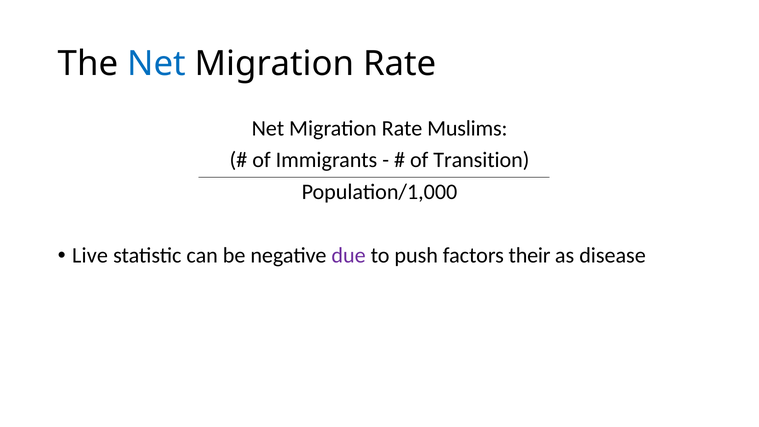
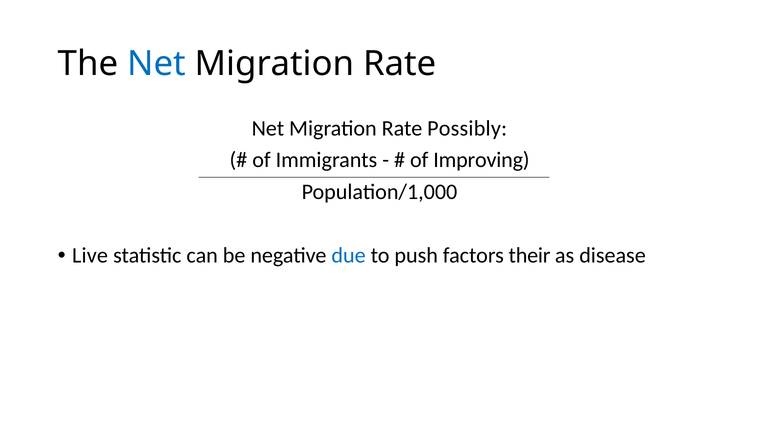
Muslims: Muslims -> Possibly
Transition: Transition -> Improving
due colour: purple -> blue
